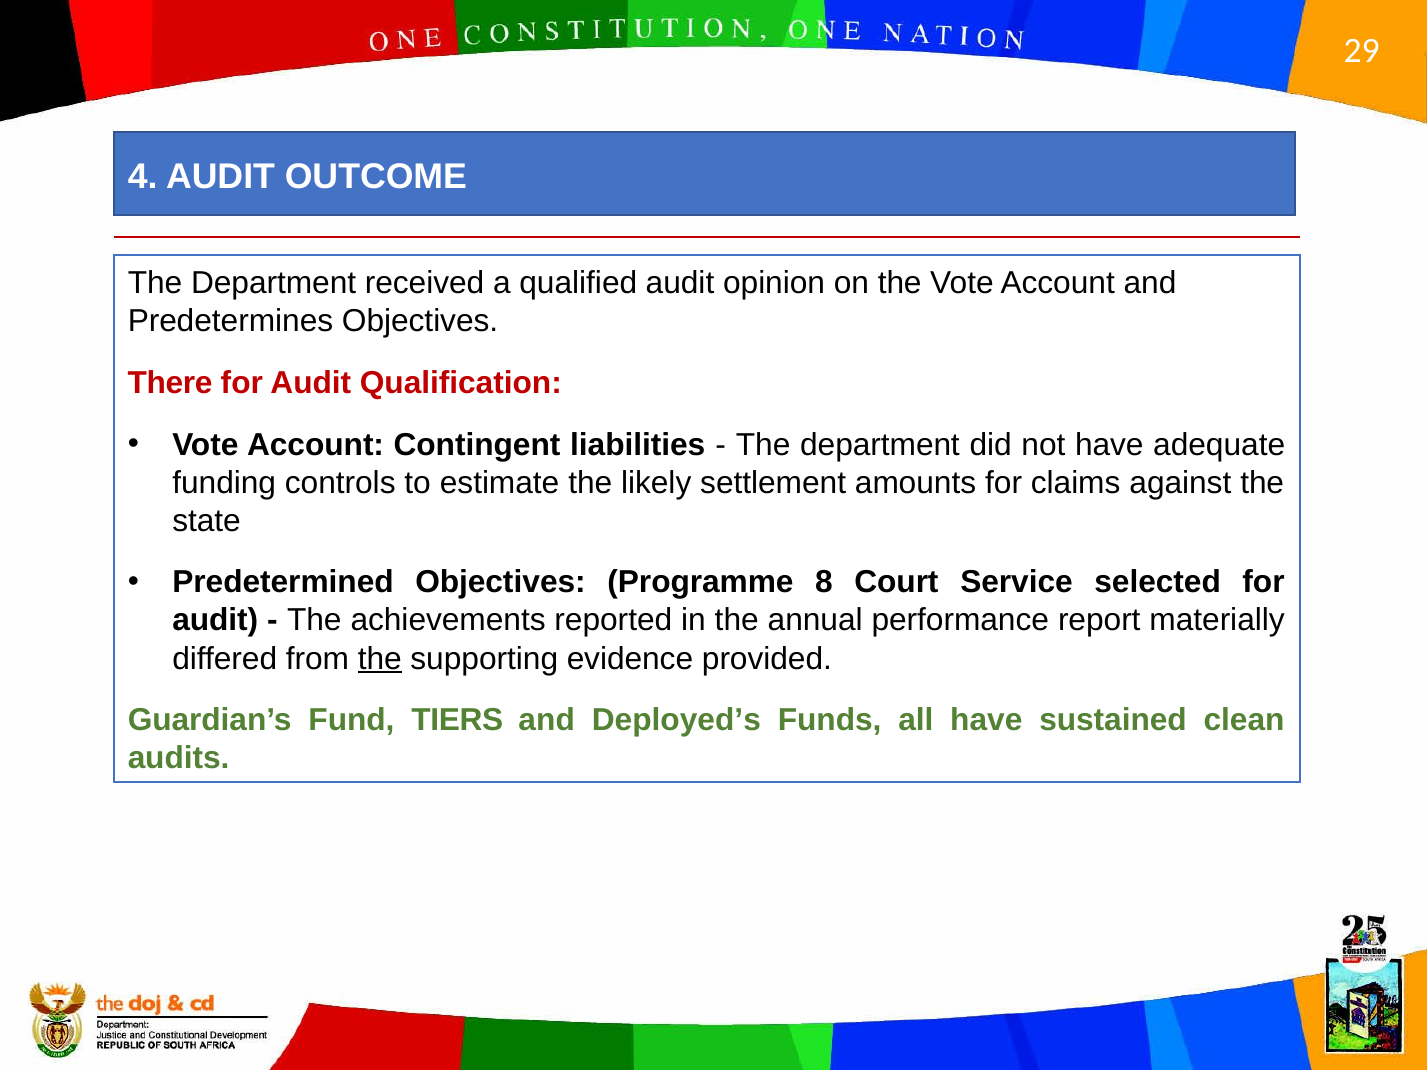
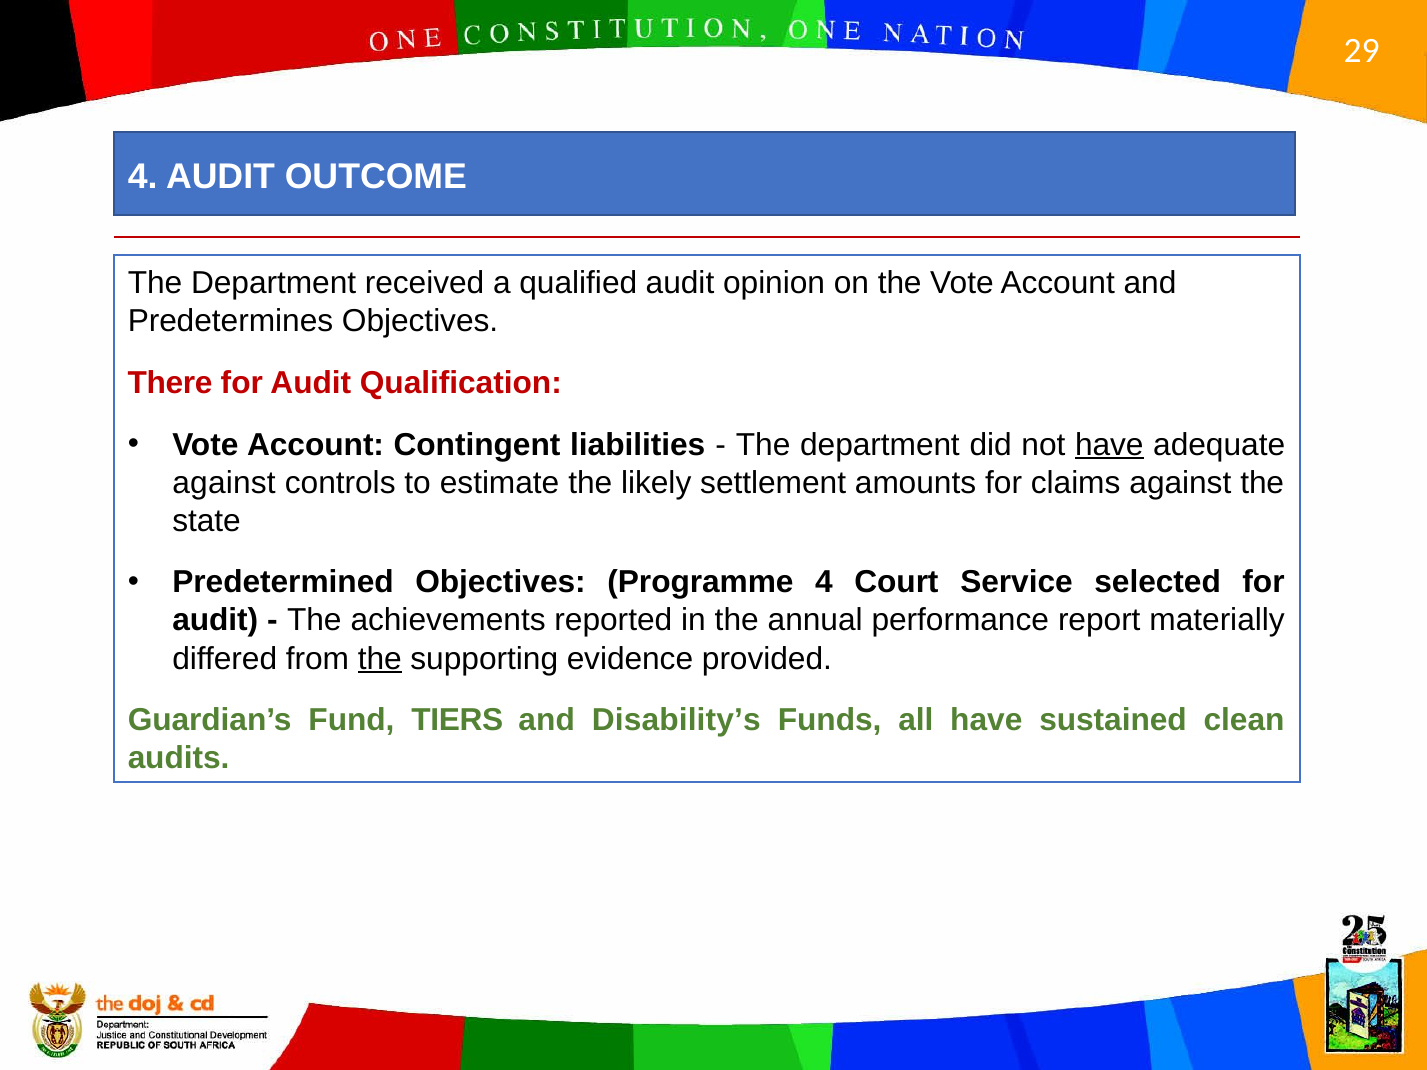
have at (1109, 445) underline: none -> present
funding at (224, 483): funding -> against
Programme 8: 8 -> 4
Deployed’s: Deployed’s -> Disability’s
